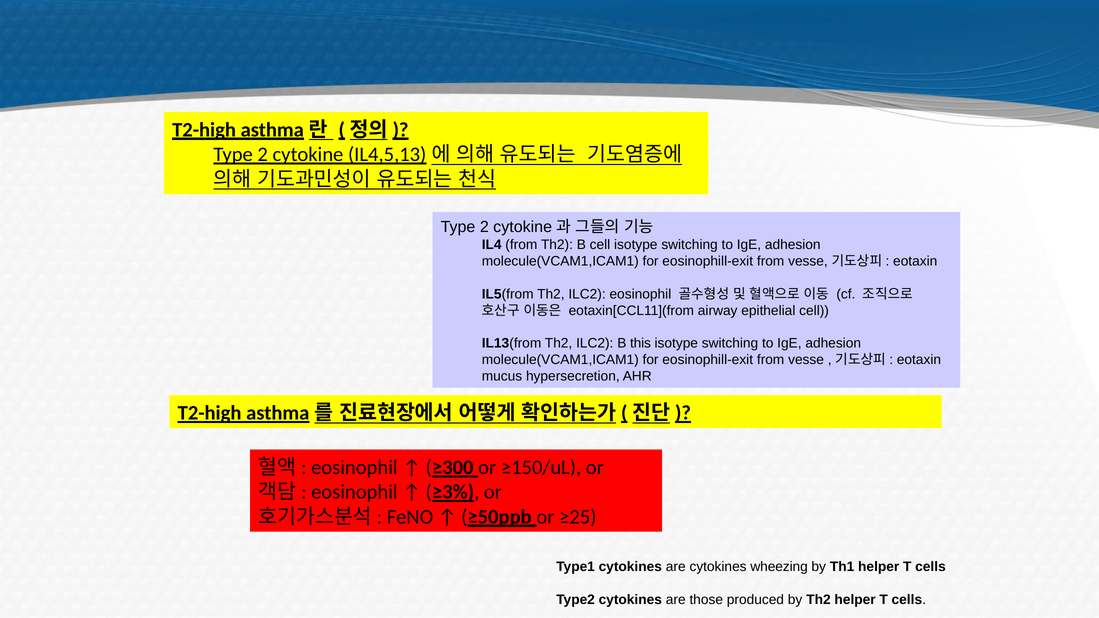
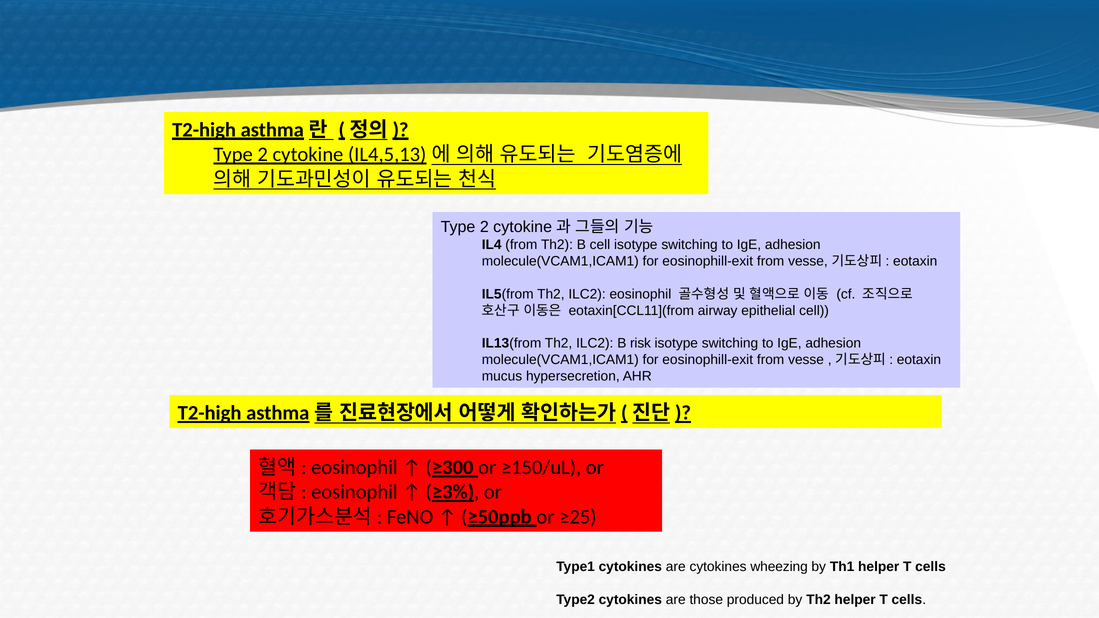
this: this -> risk
